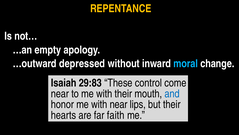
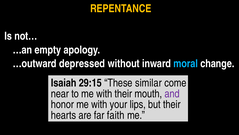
29:83: 29:83 -> 29:15
control: control -> similar
and colour: blue -> purple
with near: near -> your
